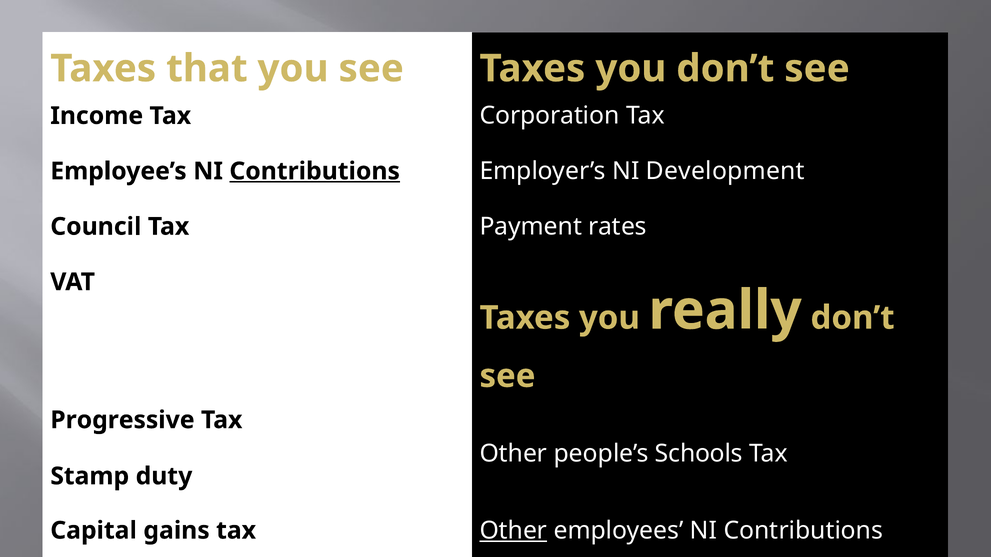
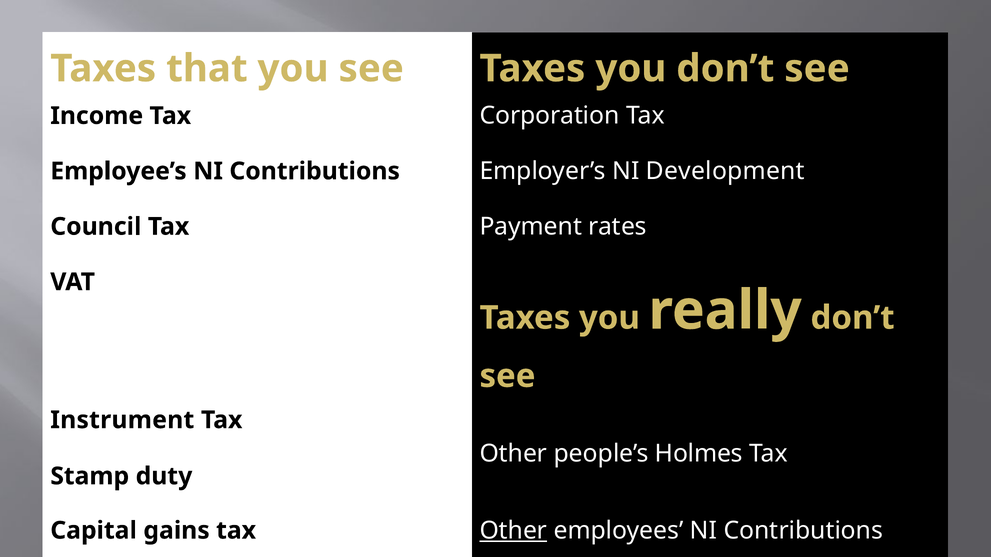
Contributions at (315, 171) underline: present -> none
Progressive: Progressive -> Instrument
Schools: Schools -> Holmes
